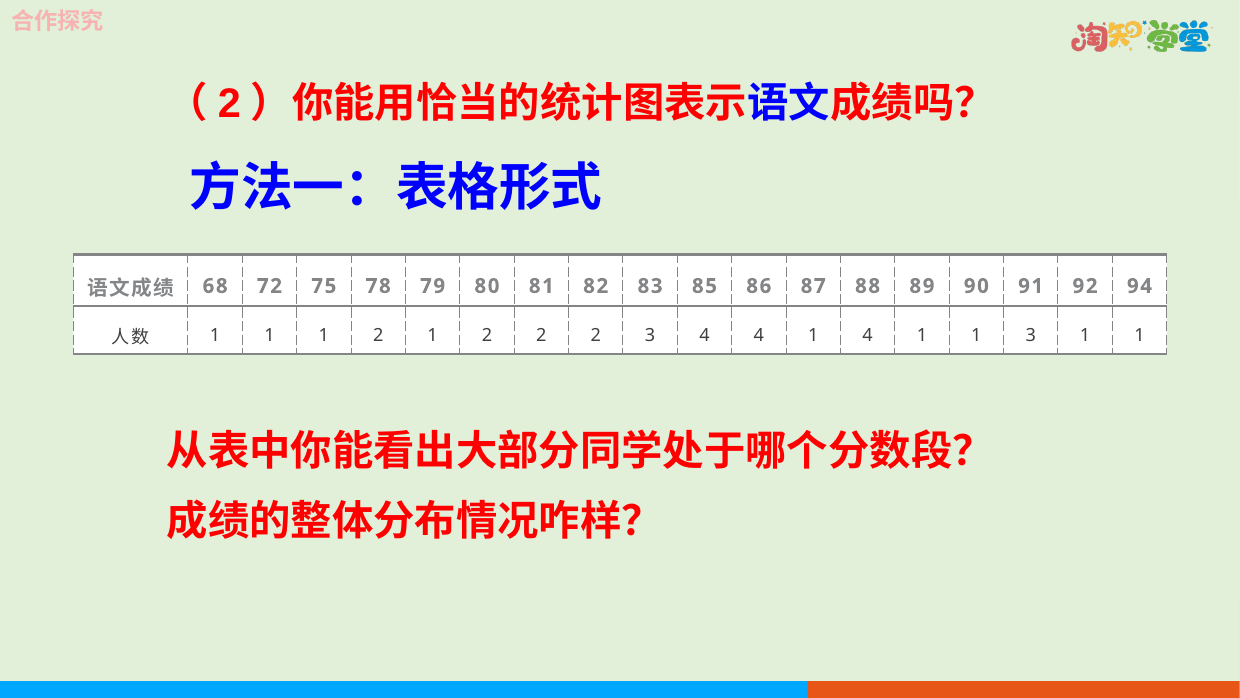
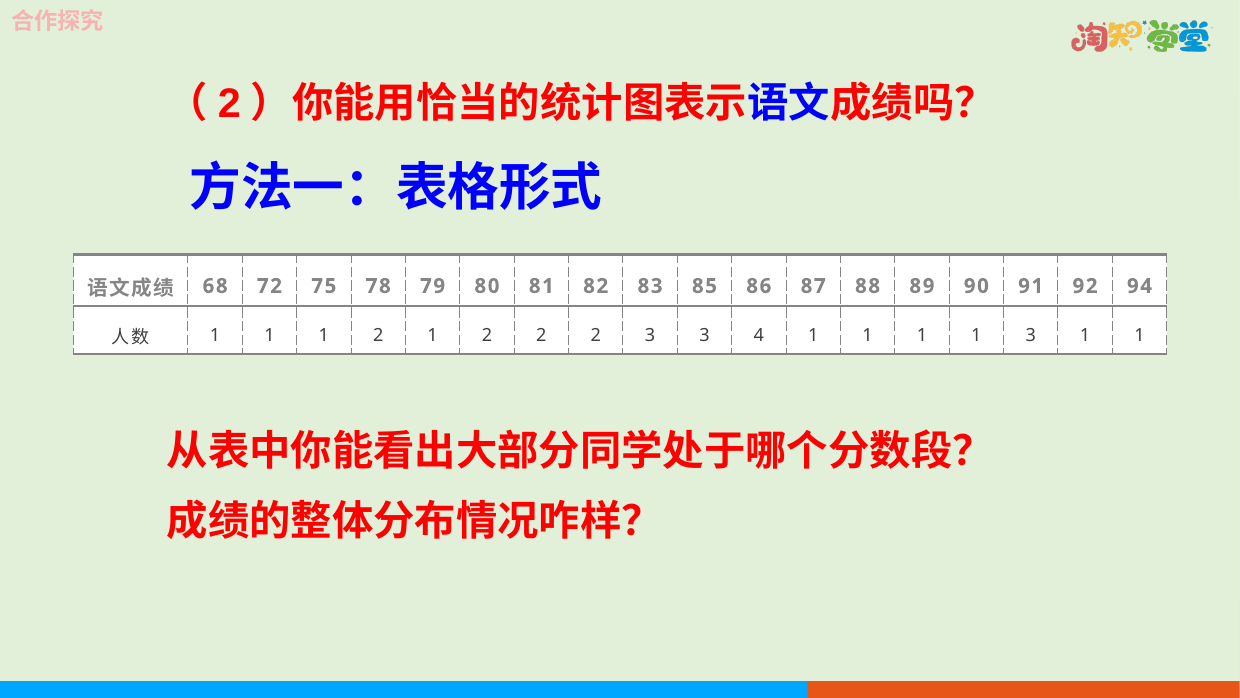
3 4: 4 -> 3
4 1 4: 4 -> 1
